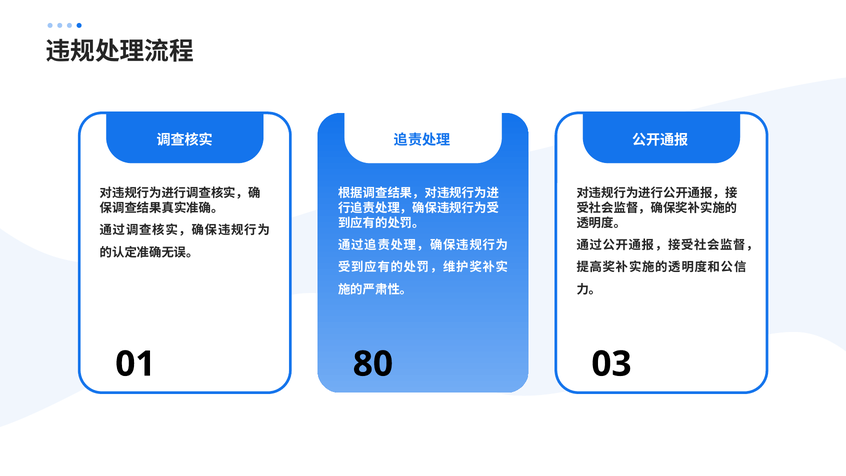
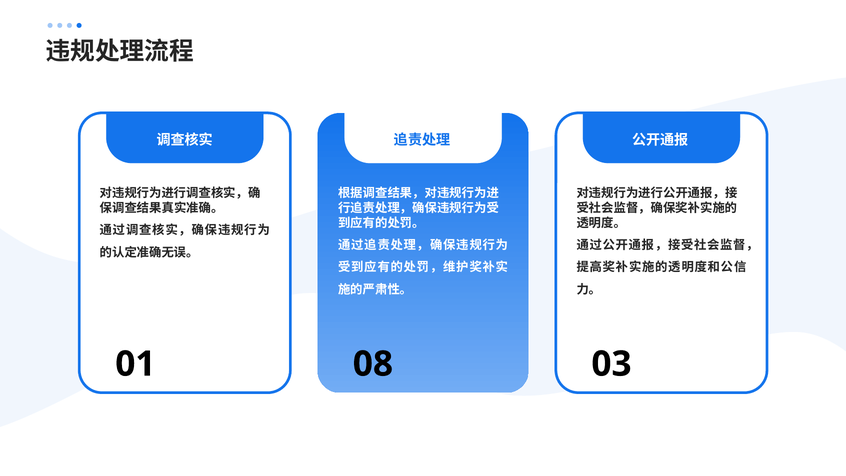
80: 80 -> 08
